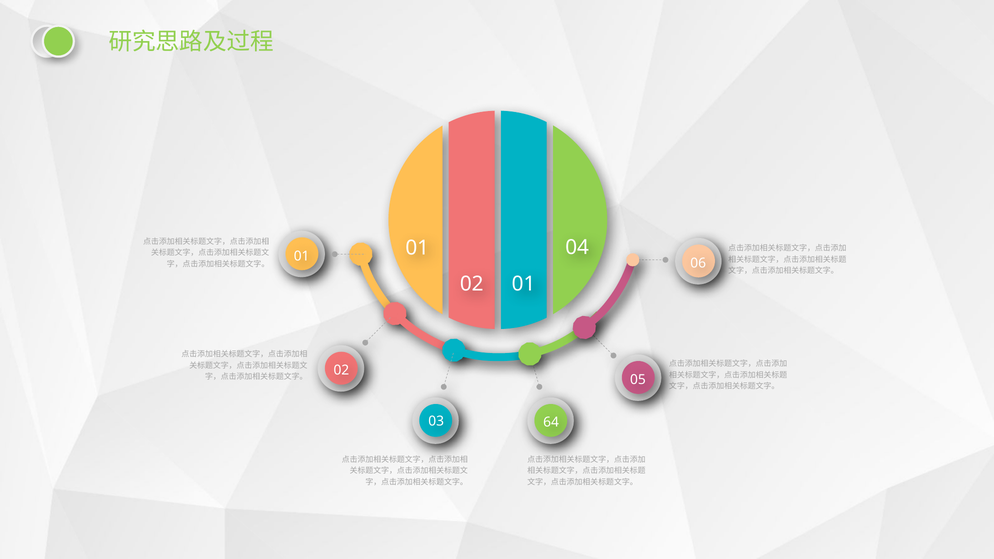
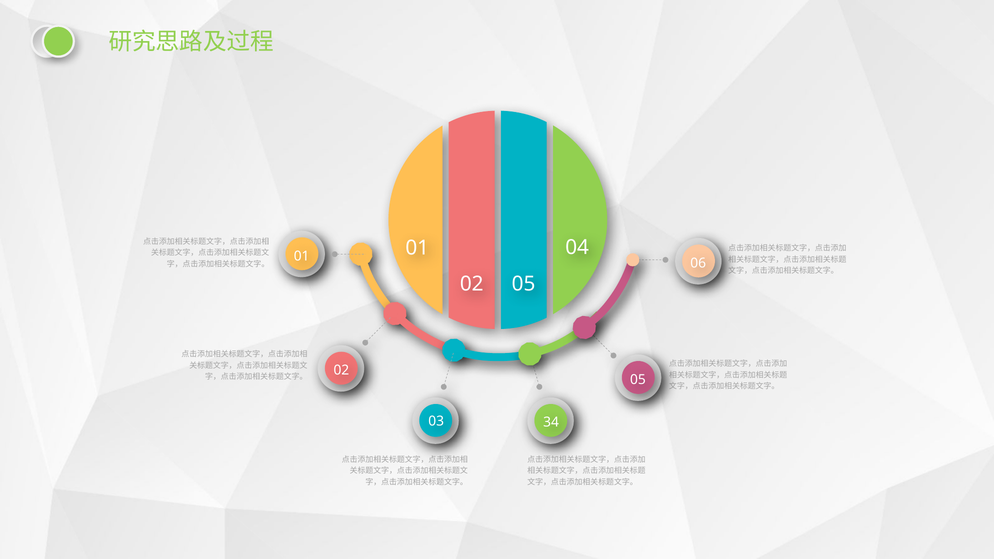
01 at (524, 284): 01 -> 05
64: 64 -> 34
